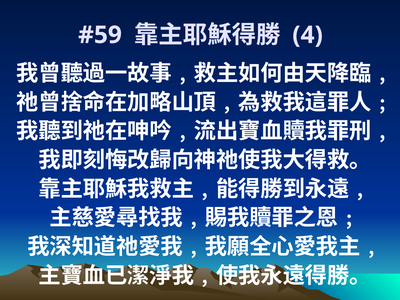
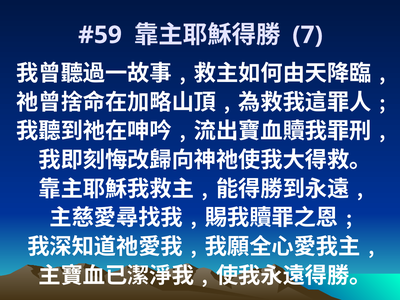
4: 4 -> 7
